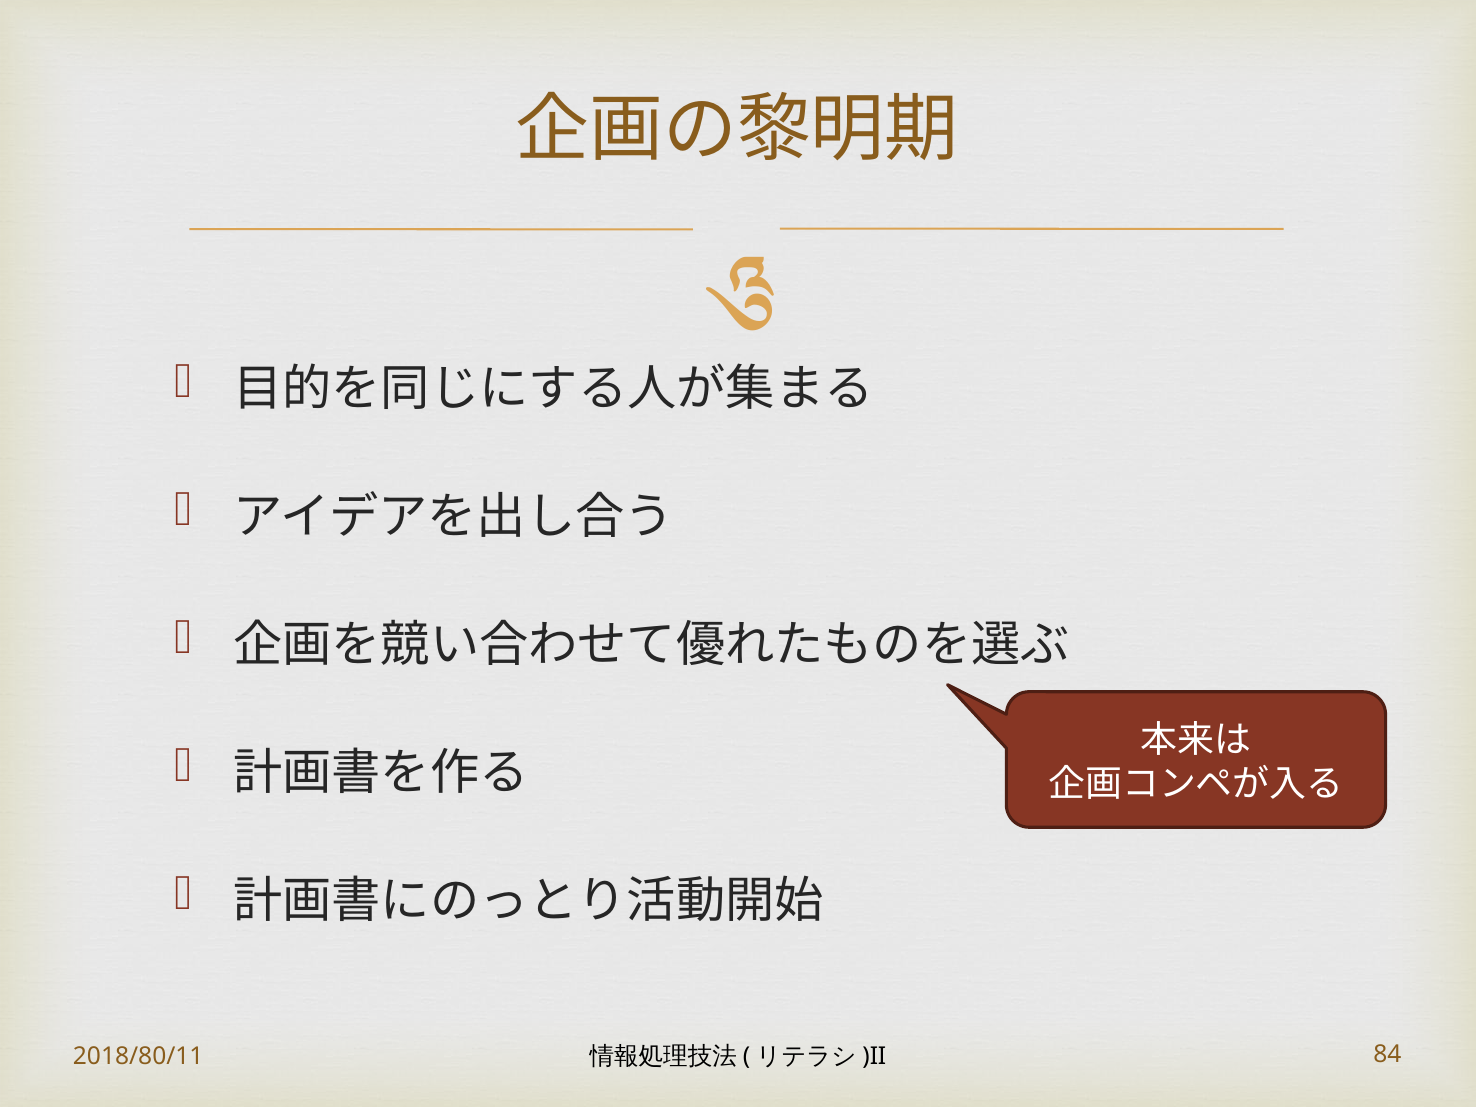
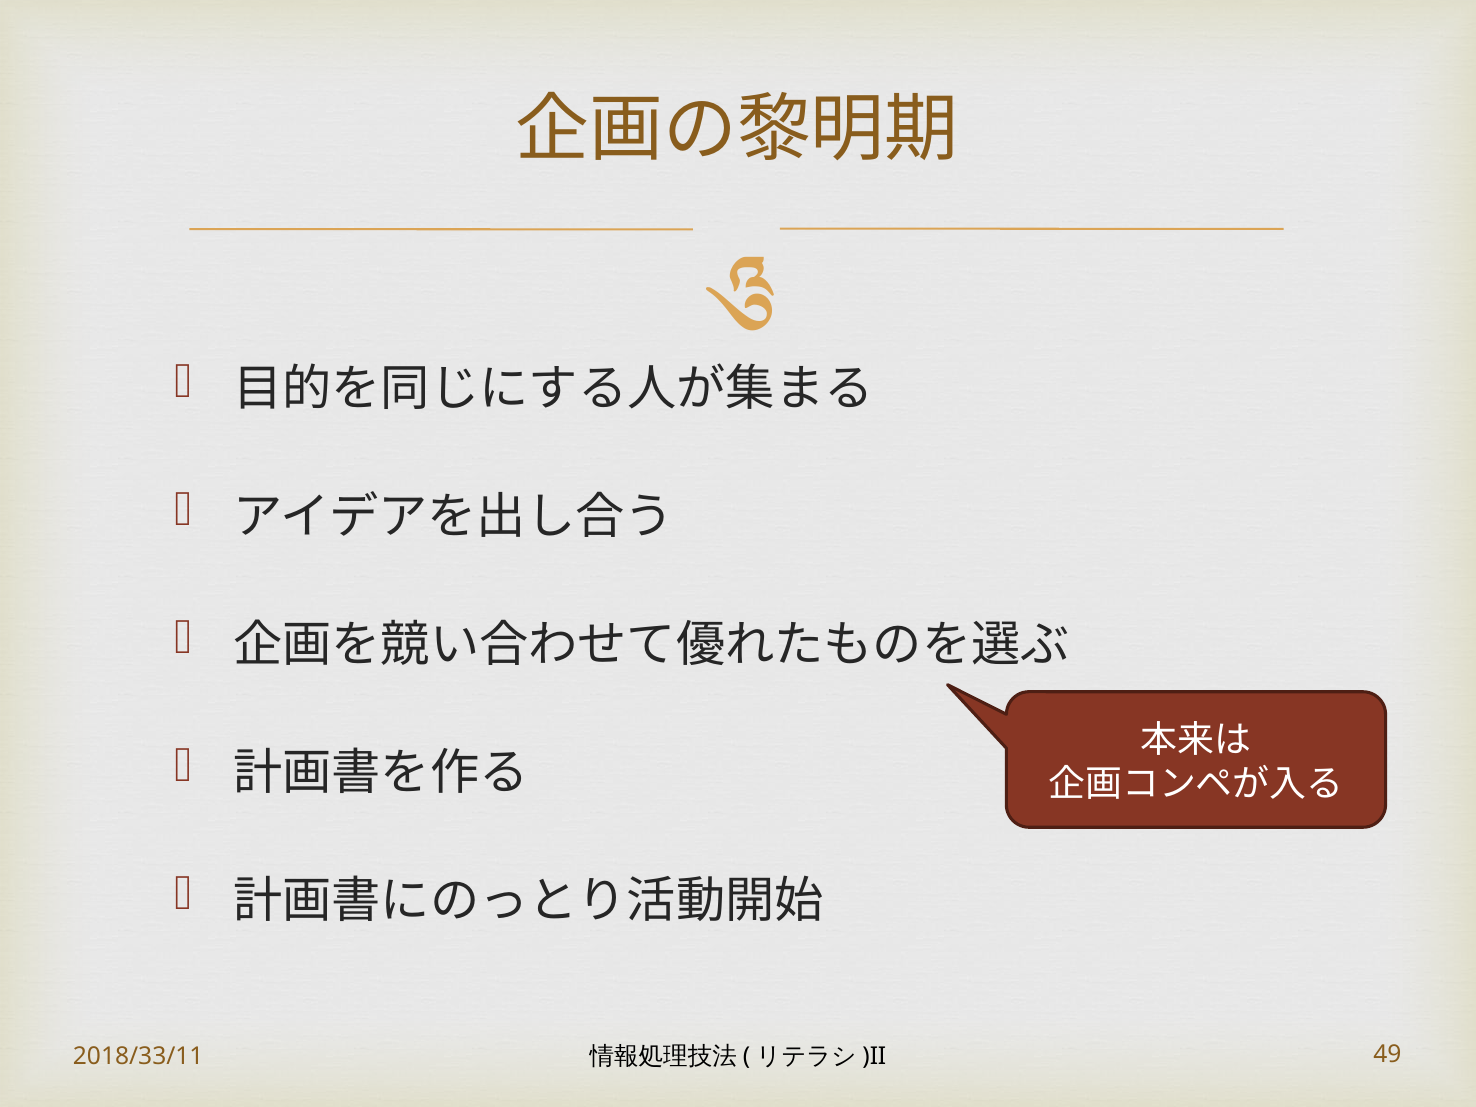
2018/80/11: 2018/80/11 -> 2018/33/11
84: 84 -> 49
